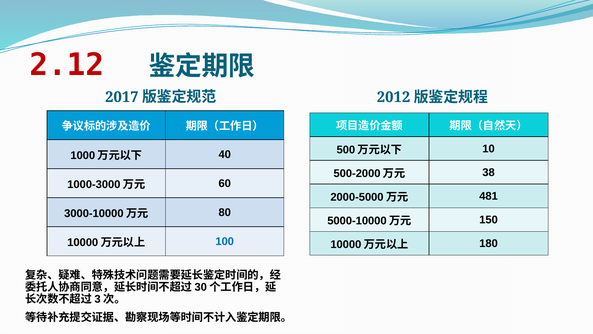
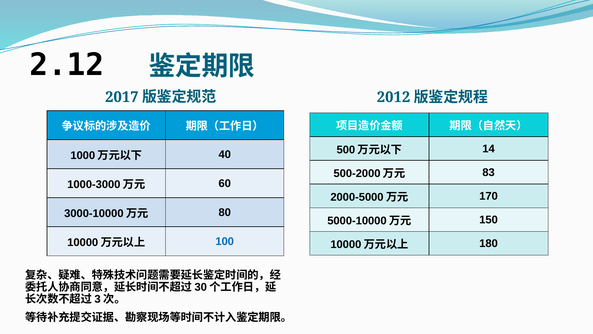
2.12 colour: red -> black
10: 10 -> 14
38: 38 -> 83
481: 481 -> 170
